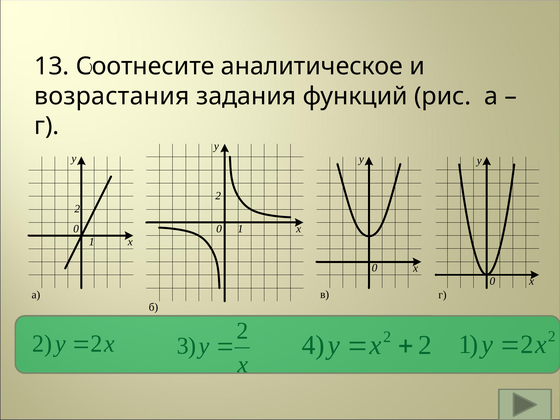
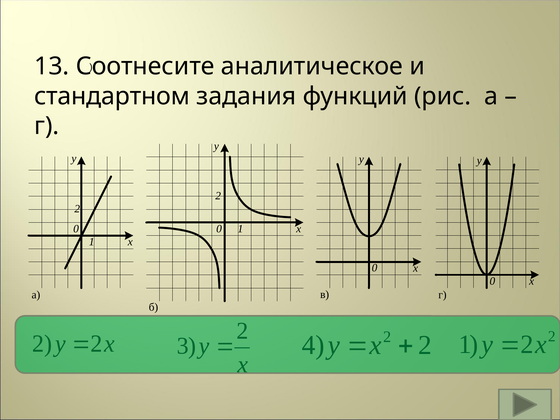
возрастания: возрастания -> стандартном
